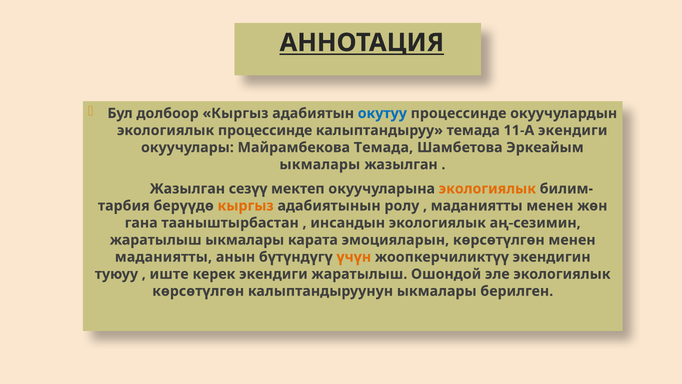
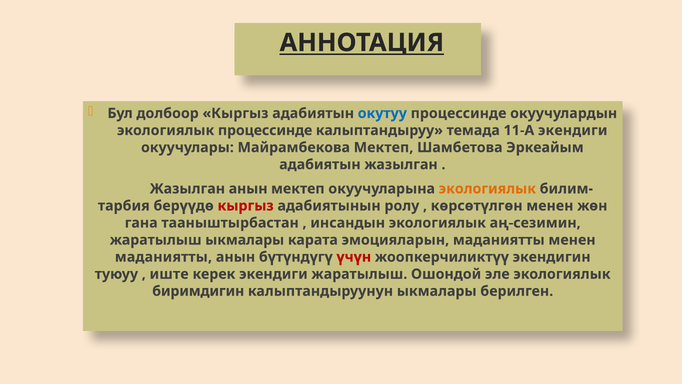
Майрамбекова Темада: Темада -> Мектеп
ыкмалары at (320, 164): ыкмалары -> адабиятын
Жазылган сезүү: сезүү -> анын
кыргыз at (246, 206) colour: orange -> red
маданиятты at (477, 206): маданиятты -> көрсөтүлгөн
эмоцияларын көрсөтүлгөн: көрсөтүлгөн -> маданиятты
үчүн colour: orange -> red
көрсөтүлгөн at (198, 291): көрсөтүлгөн -> биримдигин
